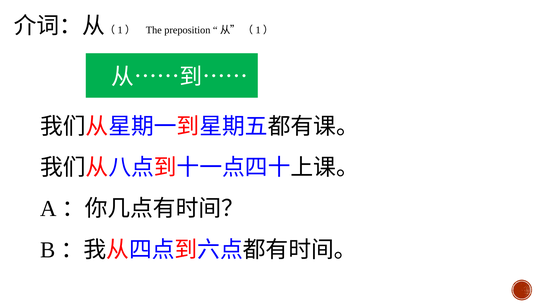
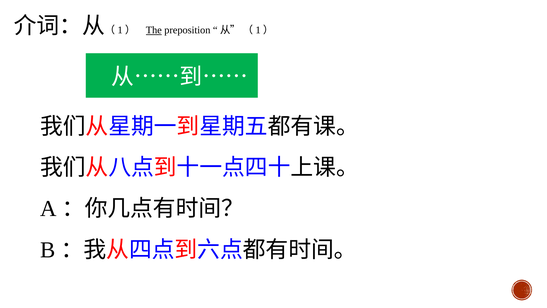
The underline: none -> present
